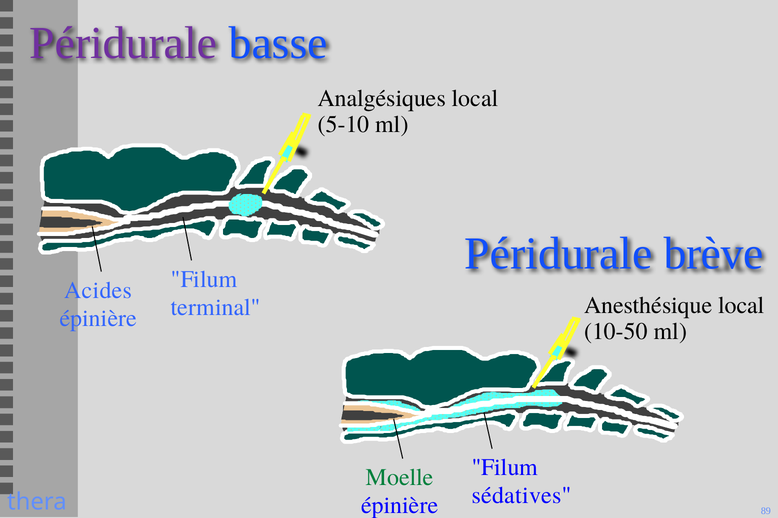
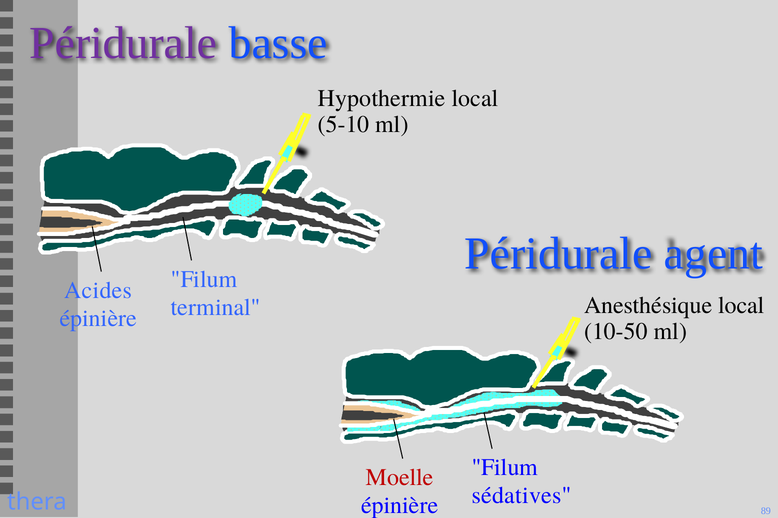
Analgésiques: Analgésiques -> Hypothermie
brève: brève -> agent
Moelle colour: green -> red
